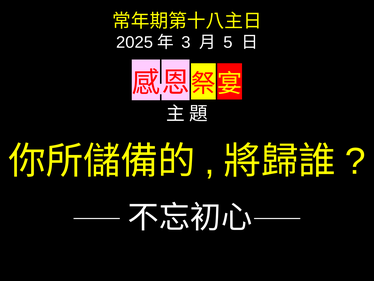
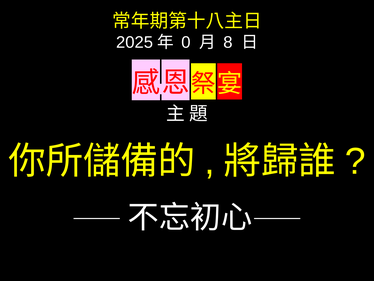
3: 3 -> 0
5: 5 -> 8
